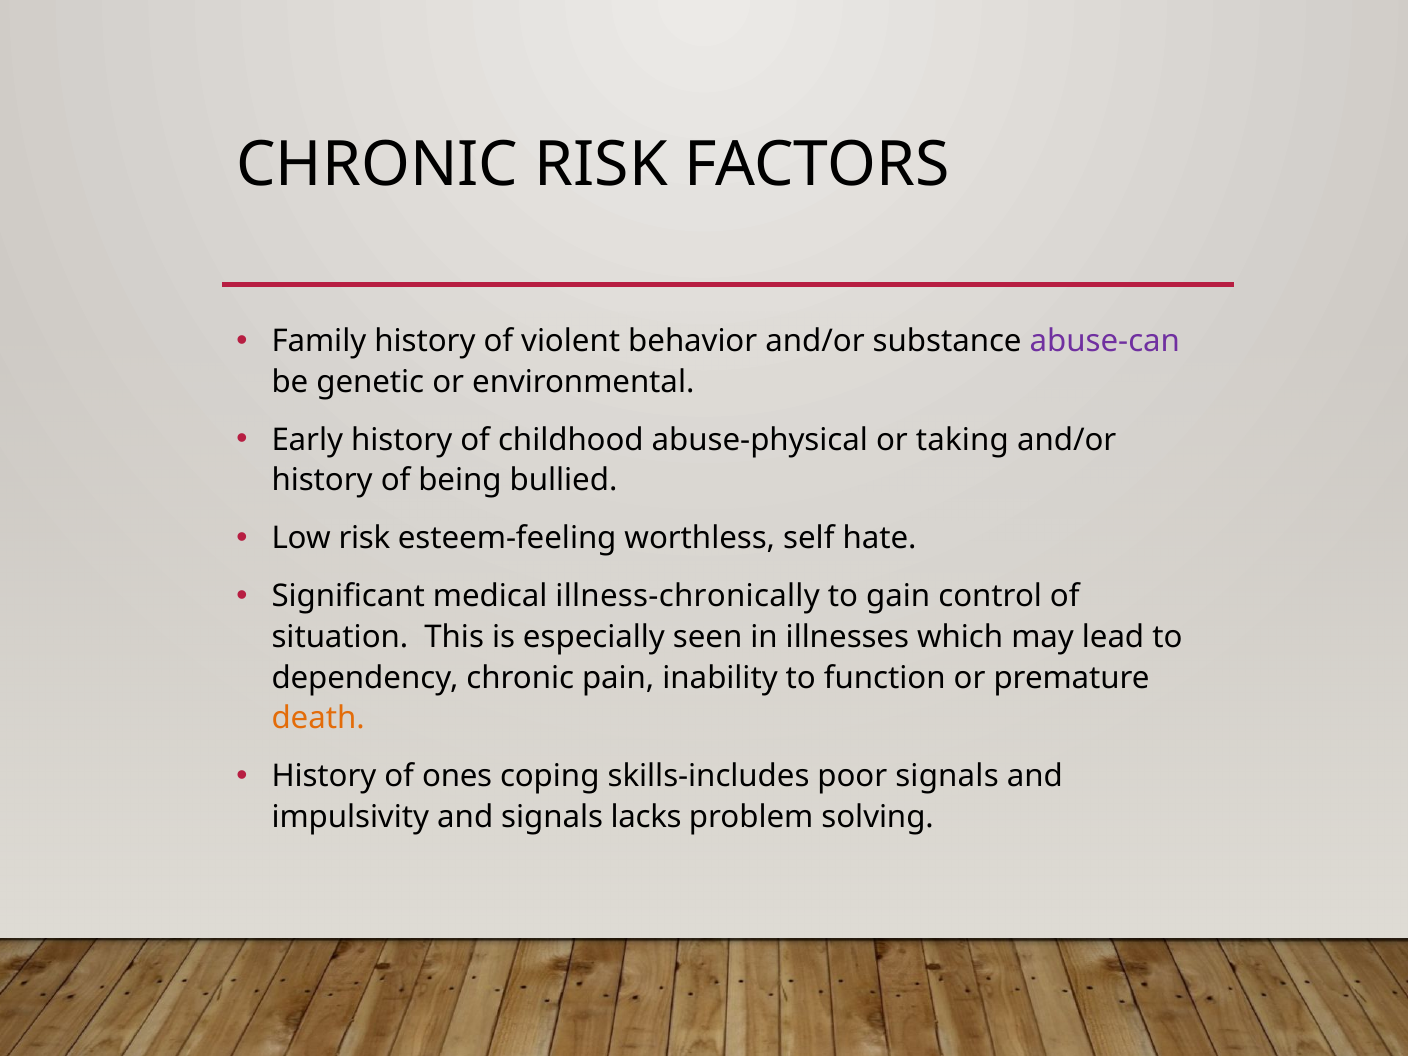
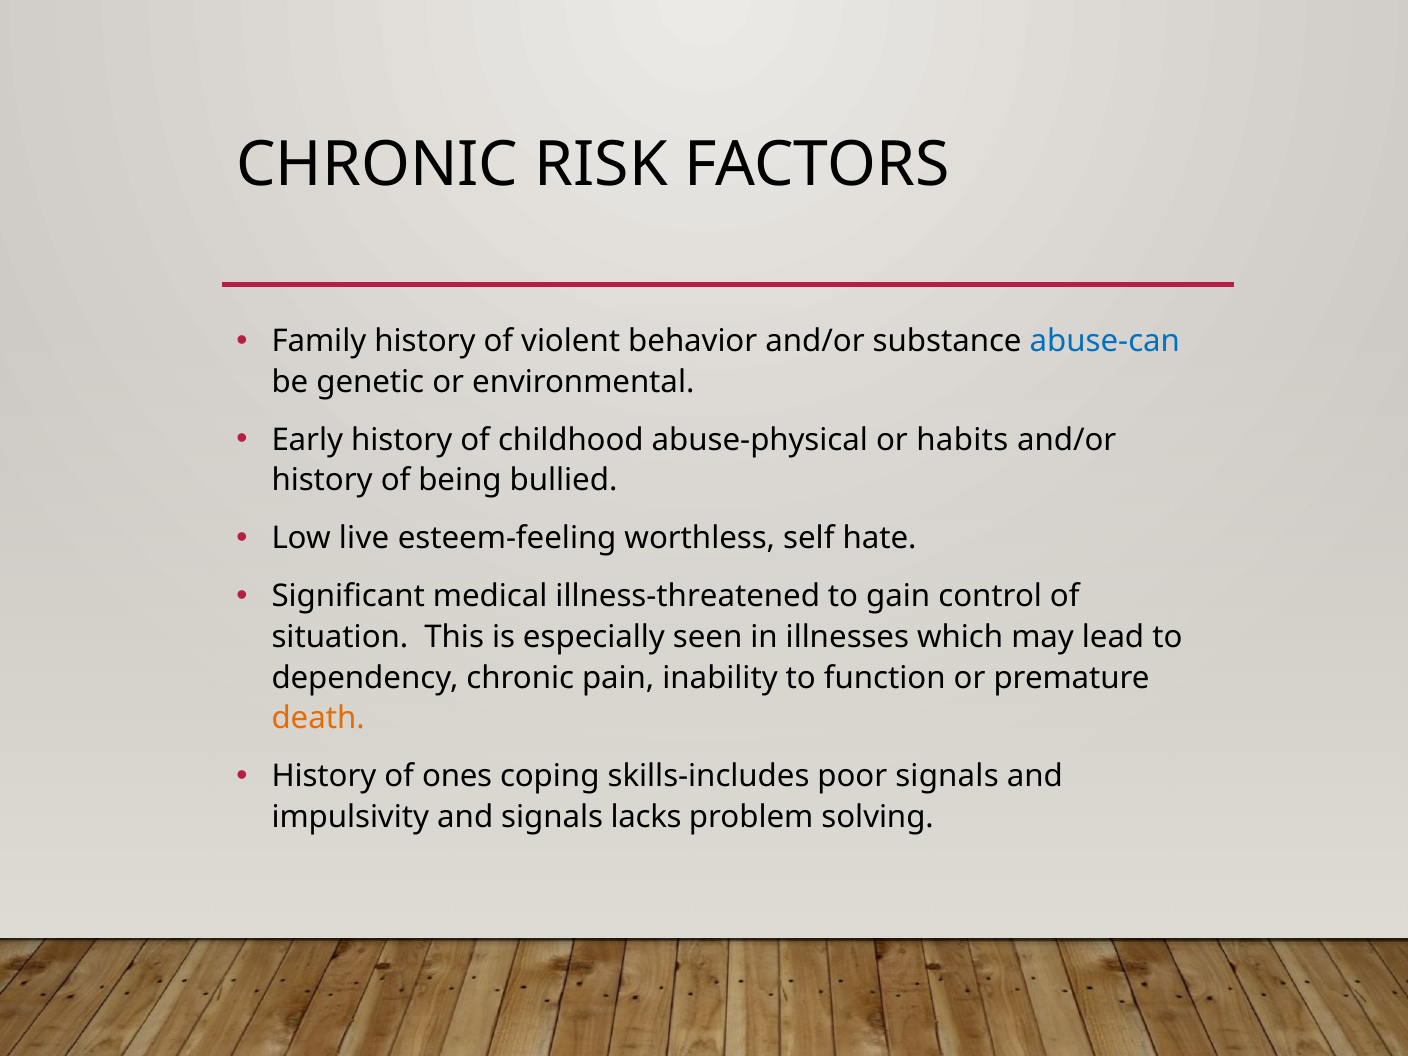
abuse-can colour: purple -> blue
taking: taking -> habits
Low risk: risk -> live
illness-chronically: illness-chronically -> illness-threatened
